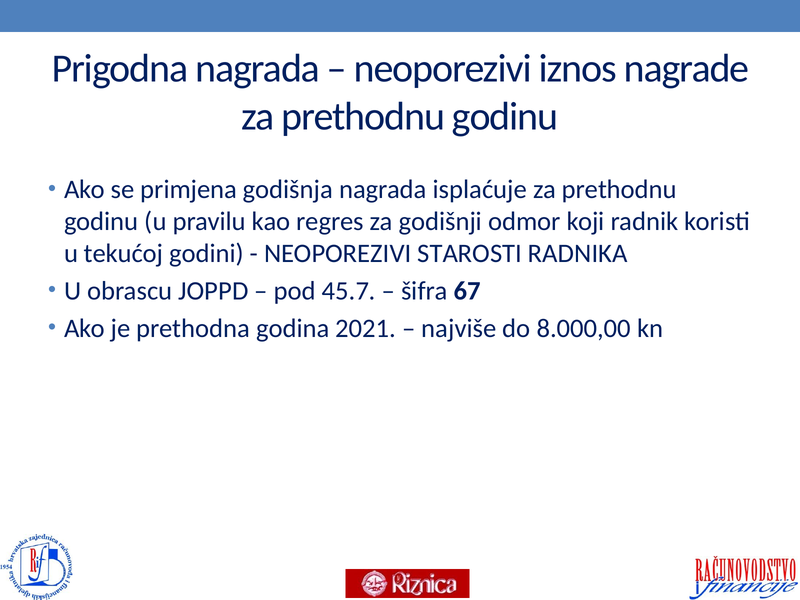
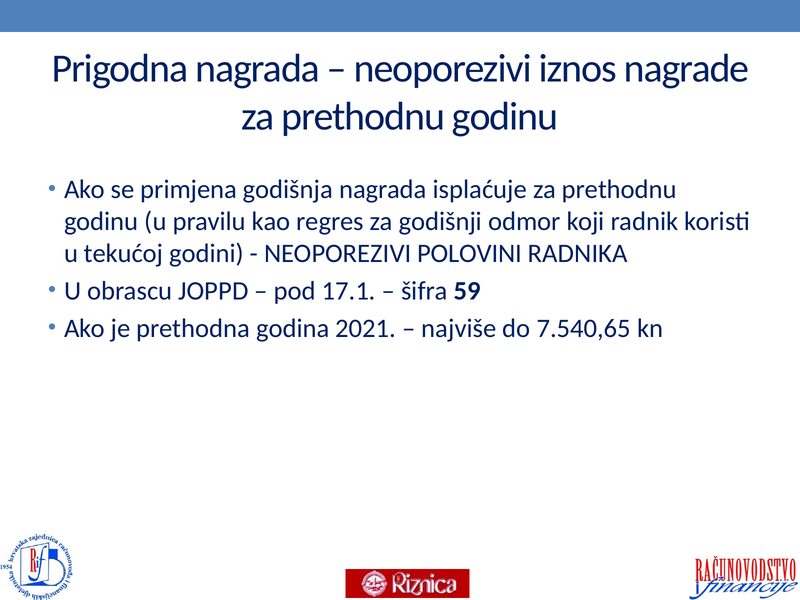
STAROSTI: STAROSTI -> POLOVINI
45.7: 45.7 -> 17.1
67: 67 -> 59
8.000,00: 8.000,00 -> 7.540,65
